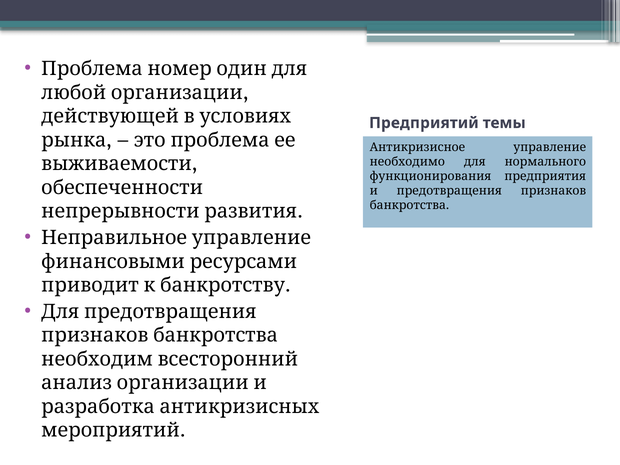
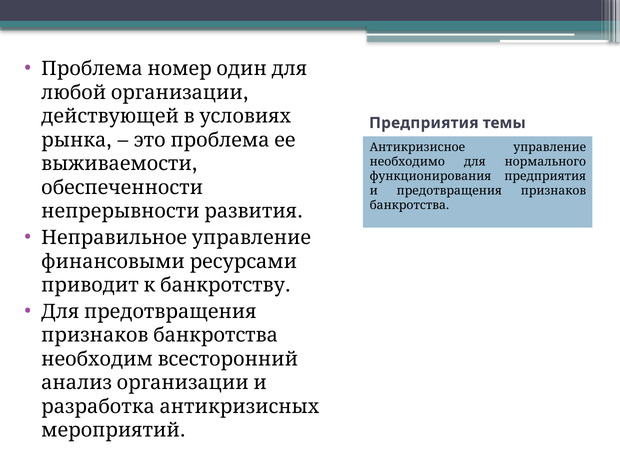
Предприятий at (424, 123): Предприятий -> Предприятия
